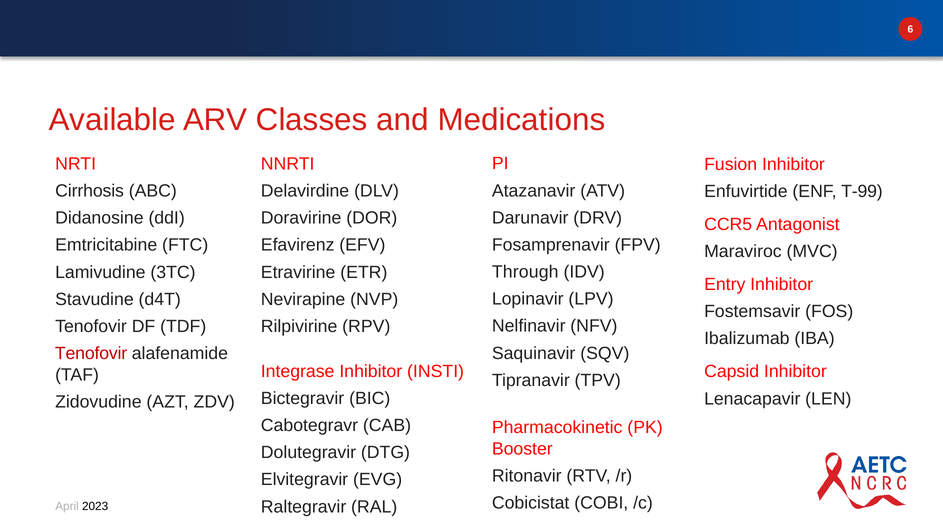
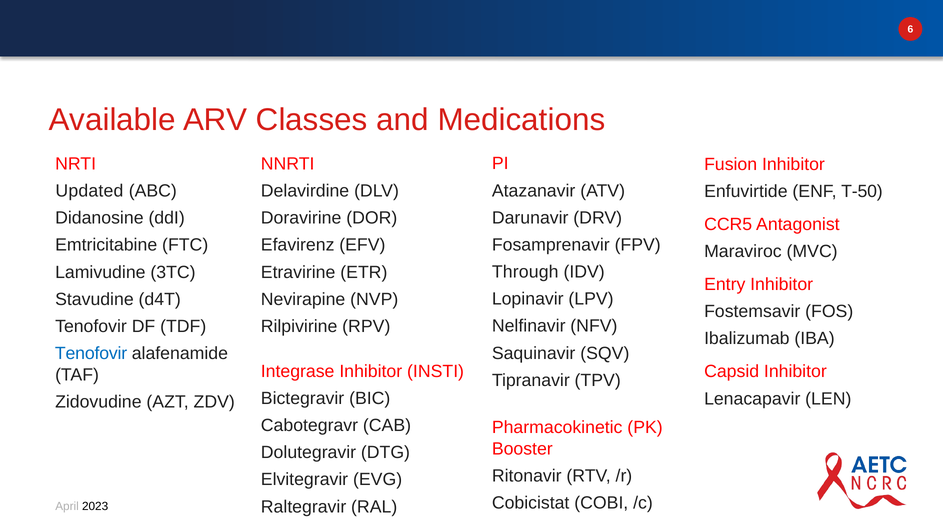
Cirrhosis: Cirrhosis -> Updated
T-99: T-99 -> T-50
Tenofovir at (91, 354) colour: red -> blue
